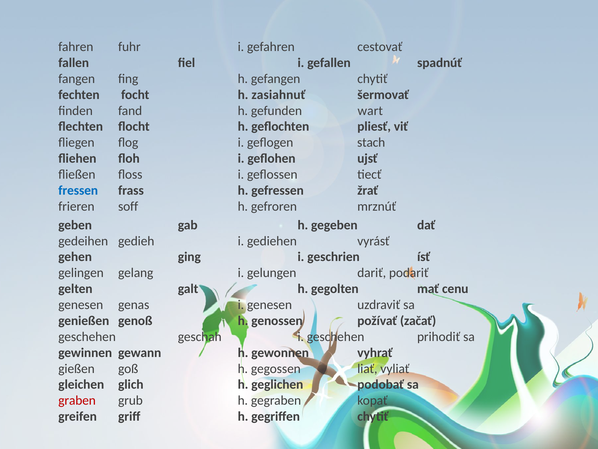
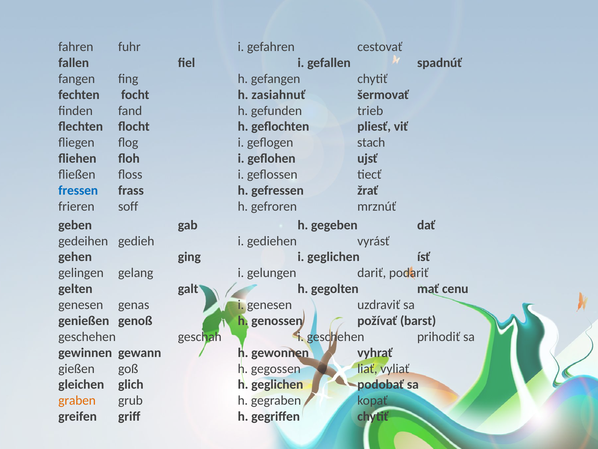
wart: wart -> trieb
i geschrien: geschrien -> geglichen
začať: začať -> barst
graben colour: red -> orange
